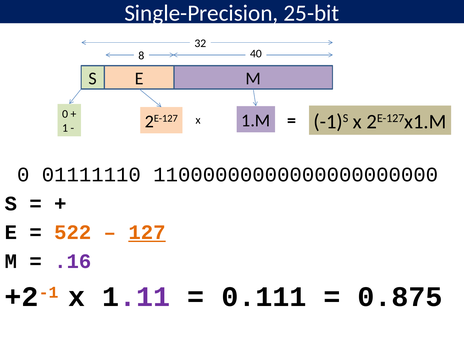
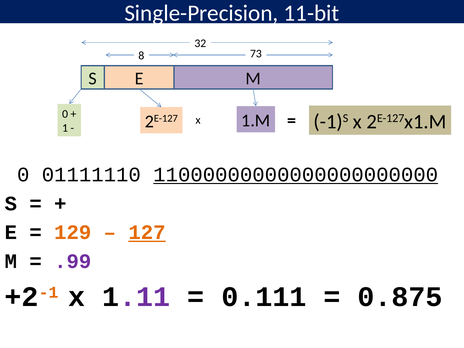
25-bit: 25-bit -> 11-bit
40: 40 -> 73
11000000000000000000000 underline: none -> present
522: 522 -> 129
.16: .16 -> .99
